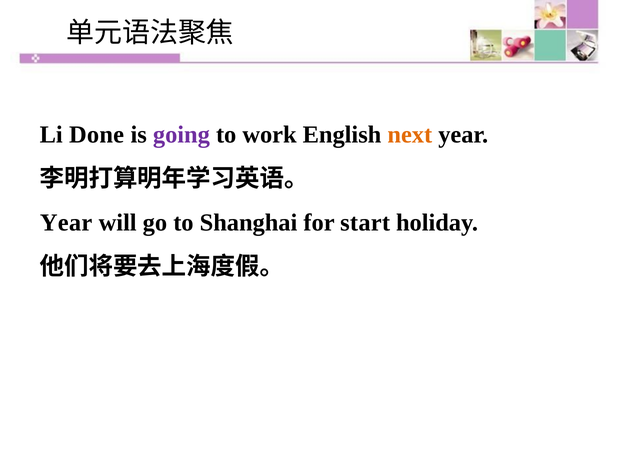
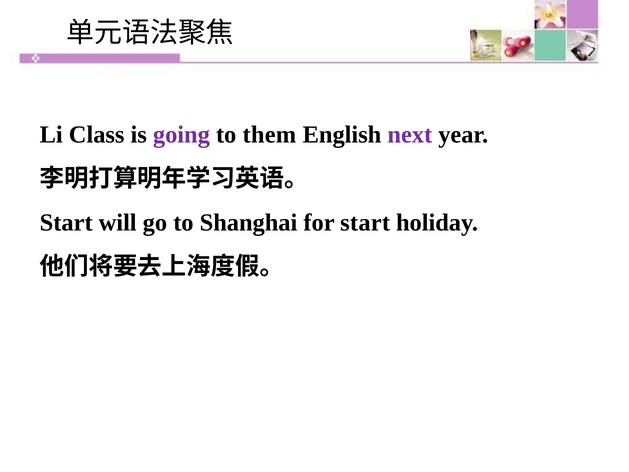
Done: Done -> Class
work: work -> them
next colour: orange -> purple
Year at (66, 223): Year -> Start
